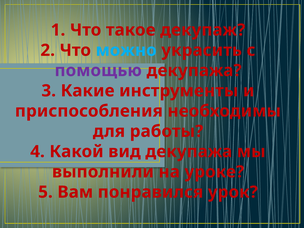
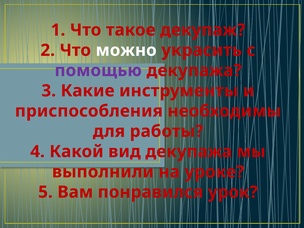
можно colour: light blue -> white
